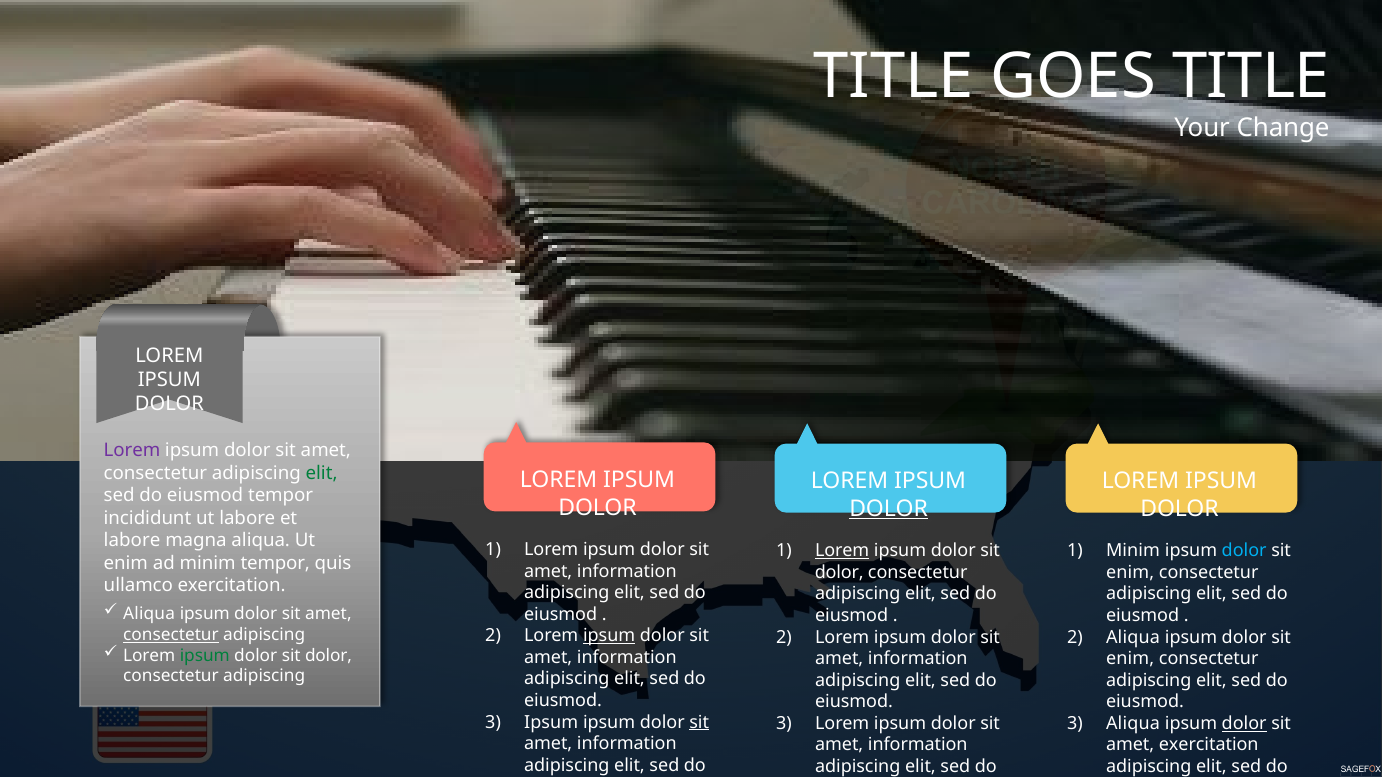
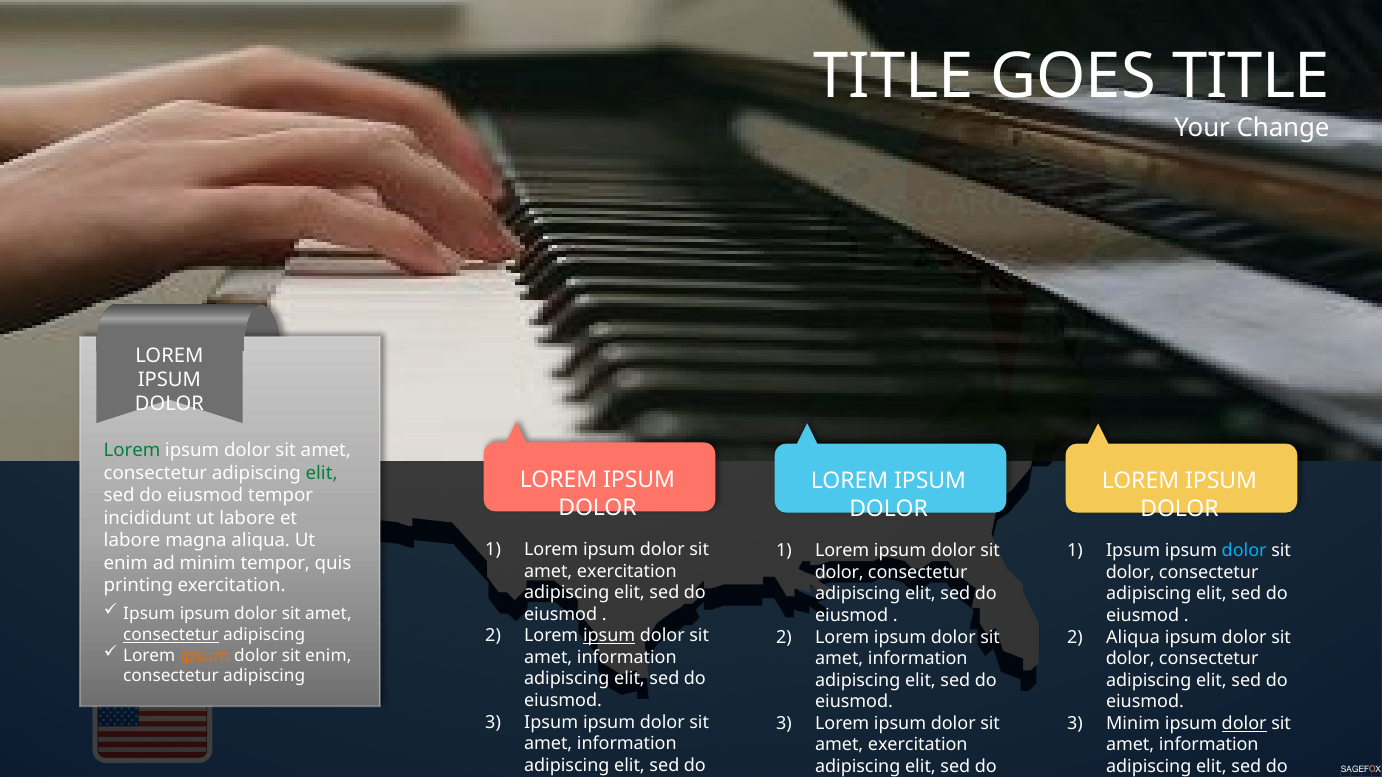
Lorem at (132, 451) colour: purple -> green
DOLOR at (889, 509) underline: present -> none
Lorem at (842, 551) underline: present -> none
Minim at (1133, 551): Minim -> Ipsum
information at (627, 571): information -> exercitation
enim at (1130, 573): enim -> dolor
ullamco: ullamco -> printing
Aliqua at (149, 614): Aliqua -> Ipsum
ipsum at (205, 656) colour: green -> orange
dolor at (328, 656): dolor -> enim
enim at (1130, 659): enim -> dolor
sit at (699, 723) underline: present -> none
Aliqua at (1133, 724): Aliqua -> Minim
information at (918, 745): information -> exercitation
exercitation at (1209, 745): exercitation -> information
